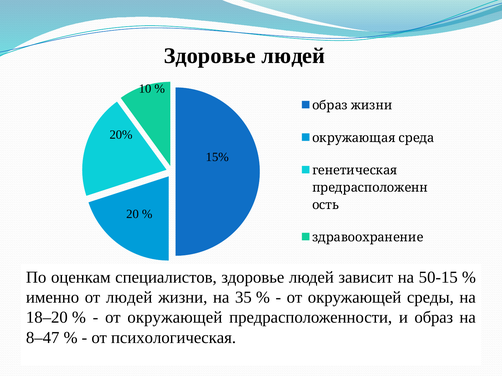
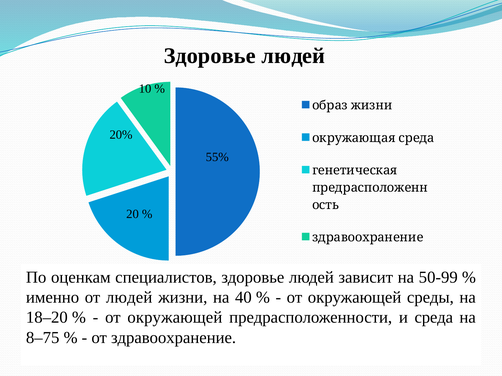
15%: 15% -> 55%
50-15: 50-15 -> 50-99
35: 35 -> 40
и образ: образ -> среда
8–47: 8–47 -> 8–75
от психологическая: психологическая -> здравоохранение
